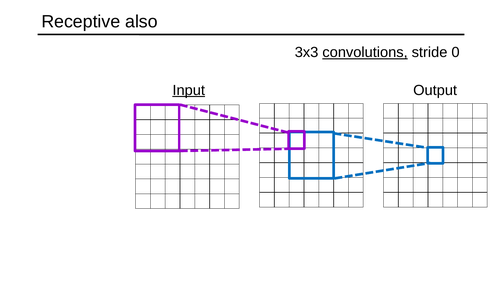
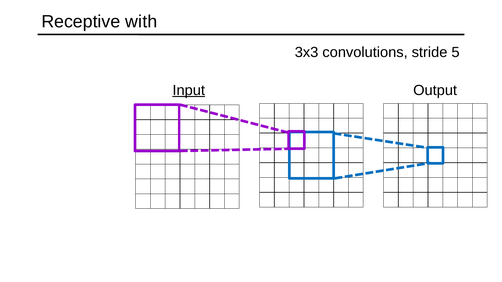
also: also -> with
convolutions underline: present -> none
0: 0 -> 5
